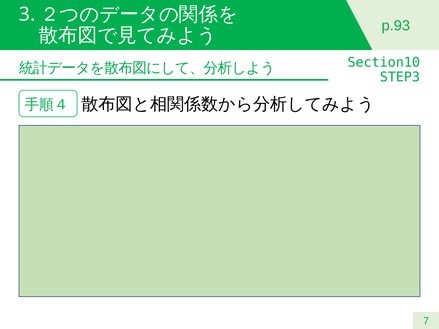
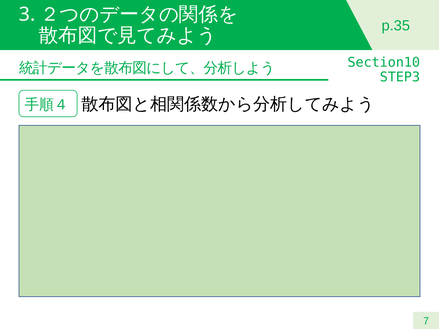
p.93: p.93 -> p.35
